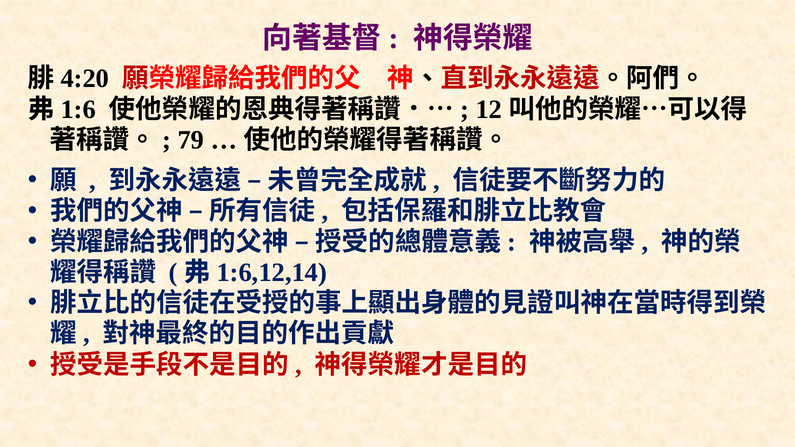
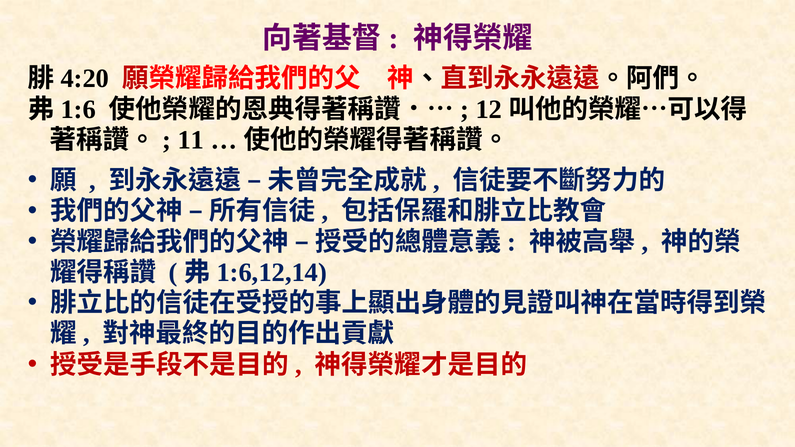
79: 79 -> 11
